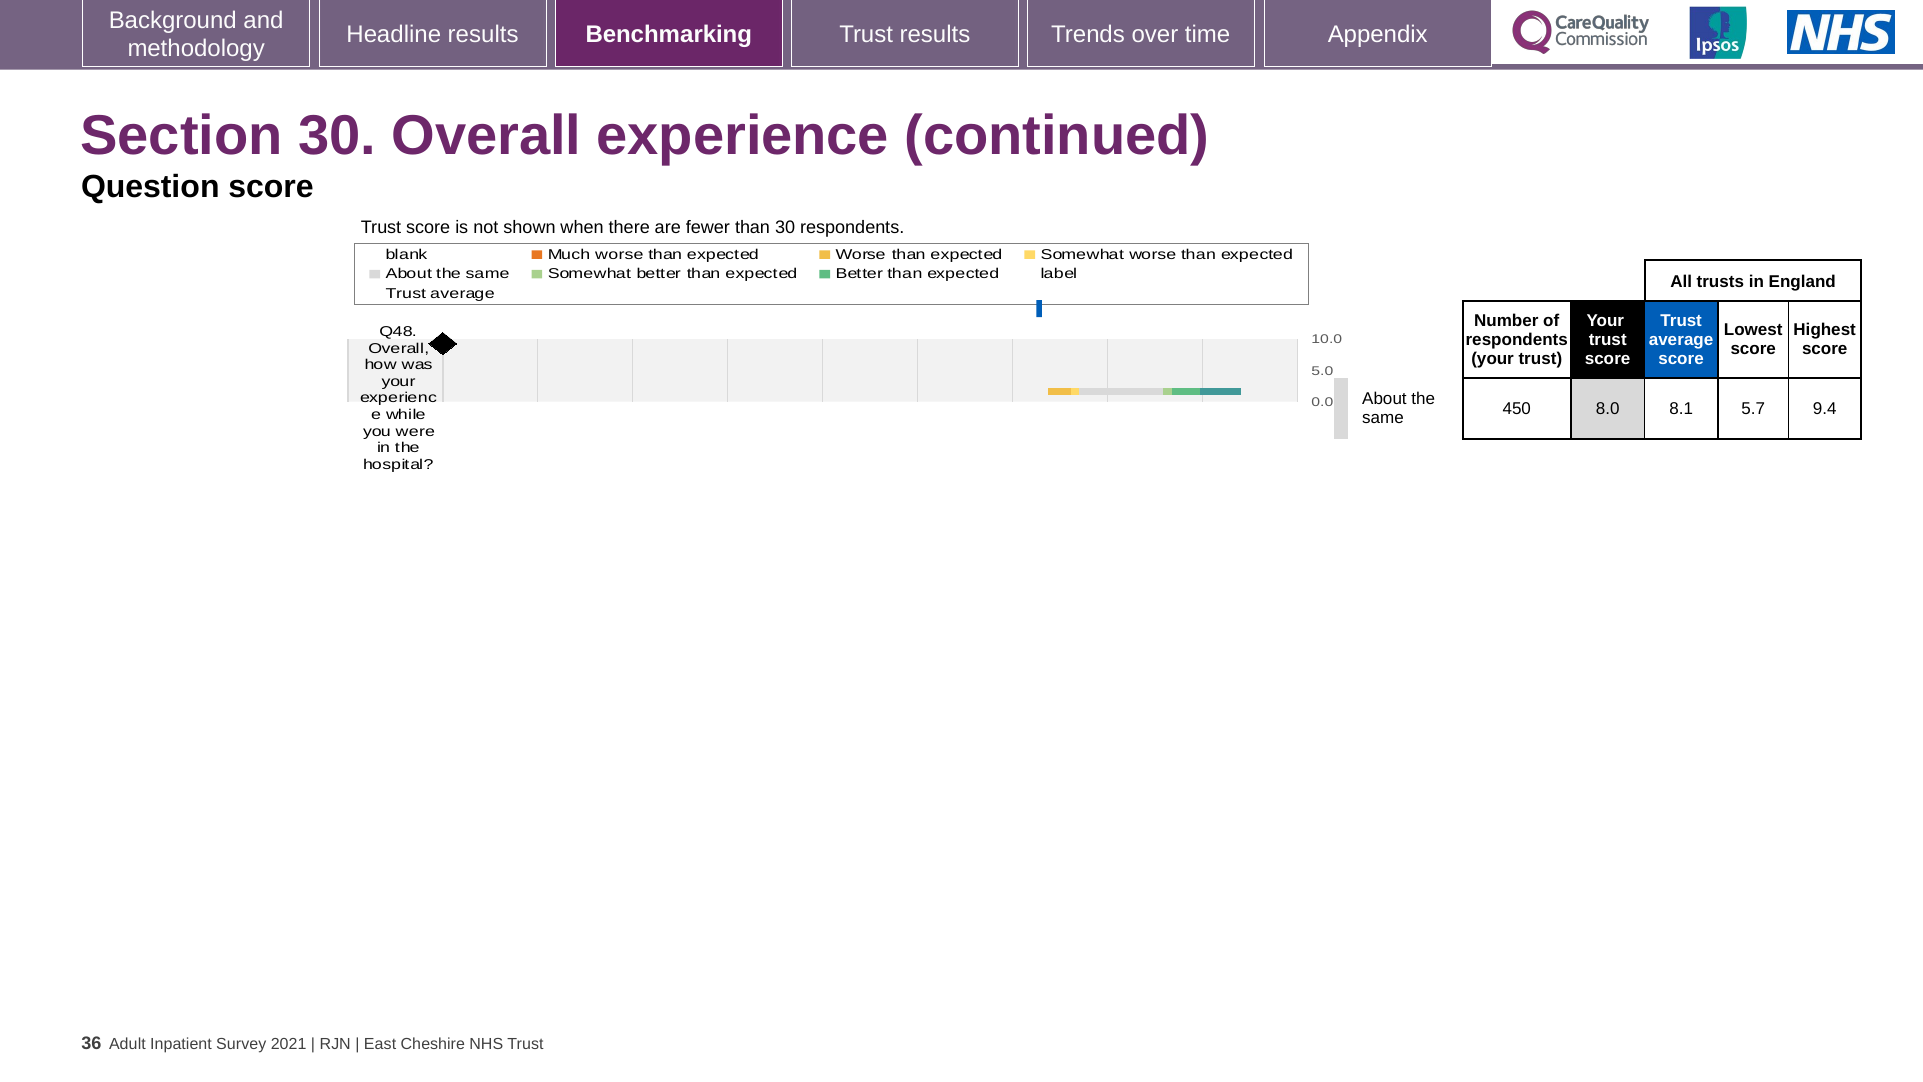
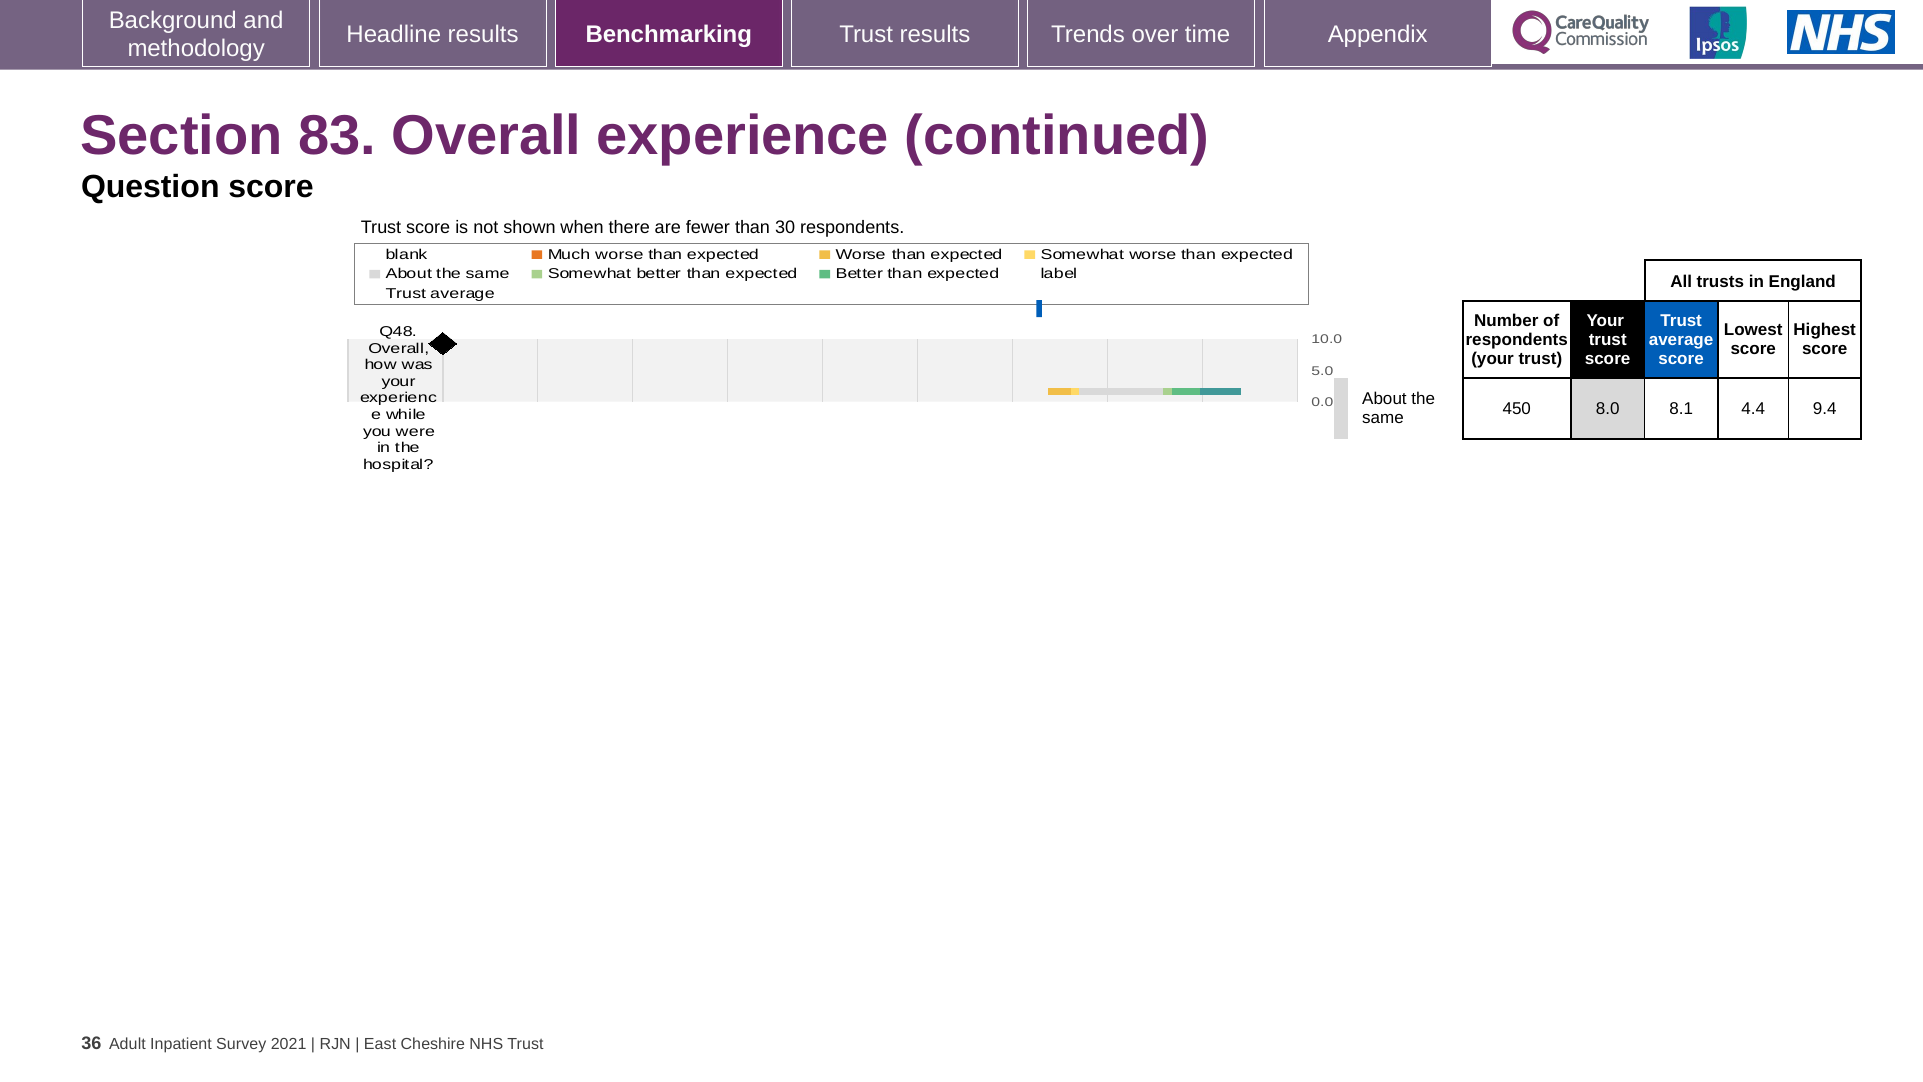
Section 30: 30 -> 83
5.7: 5.7 -> 4.4
